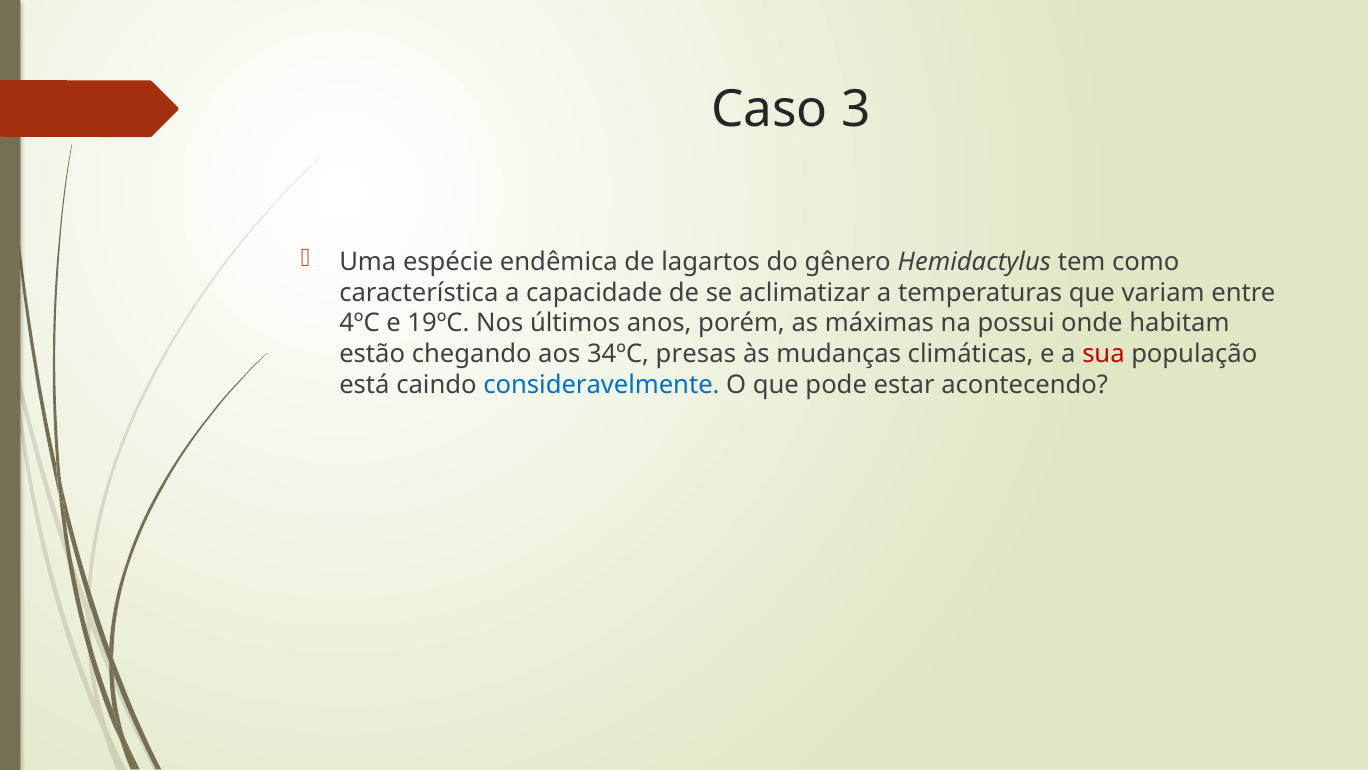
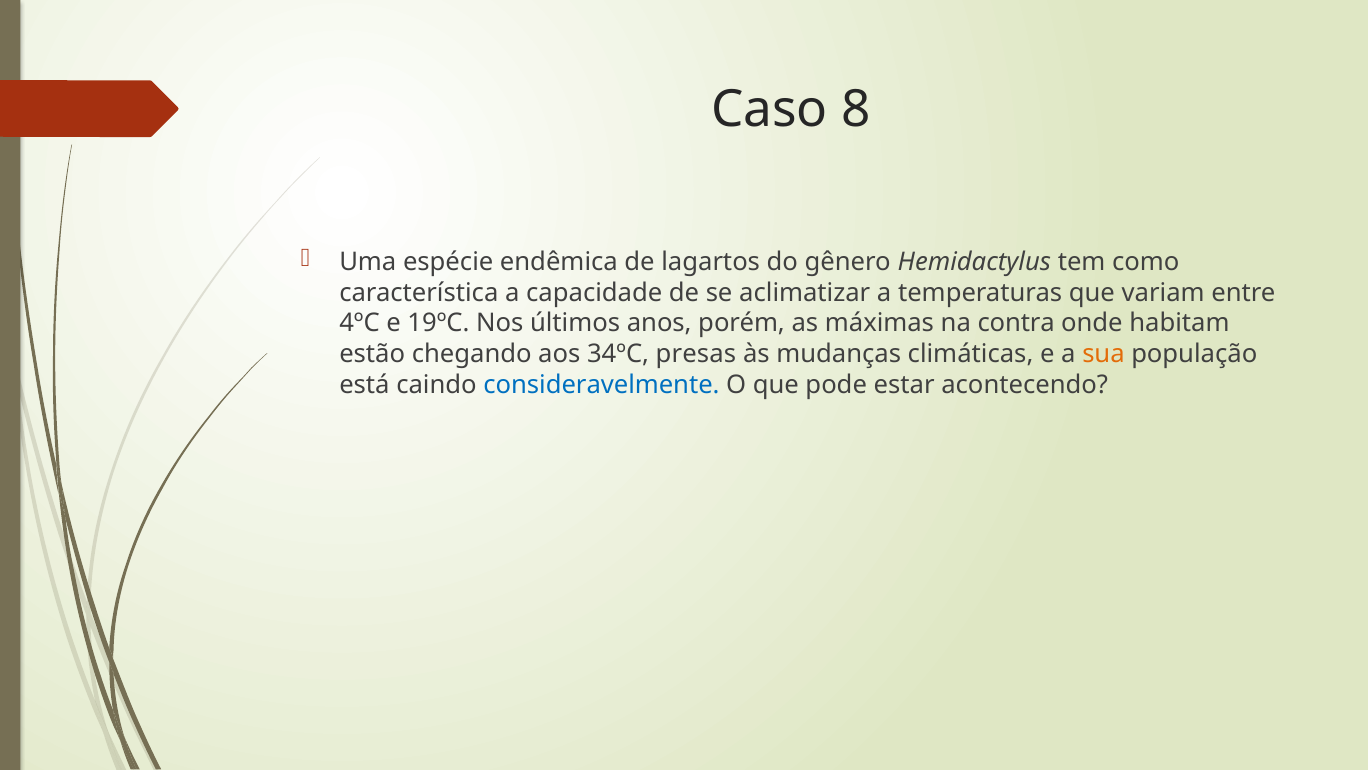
3: 3 -> 8
possui: possui -> contra
sua colour: red -> orange
